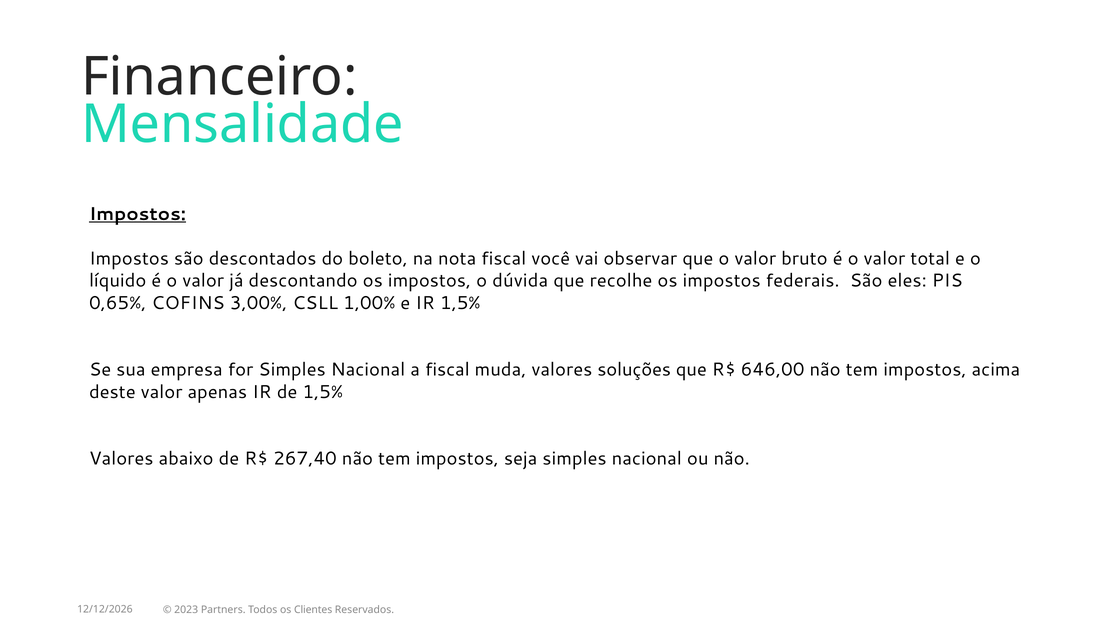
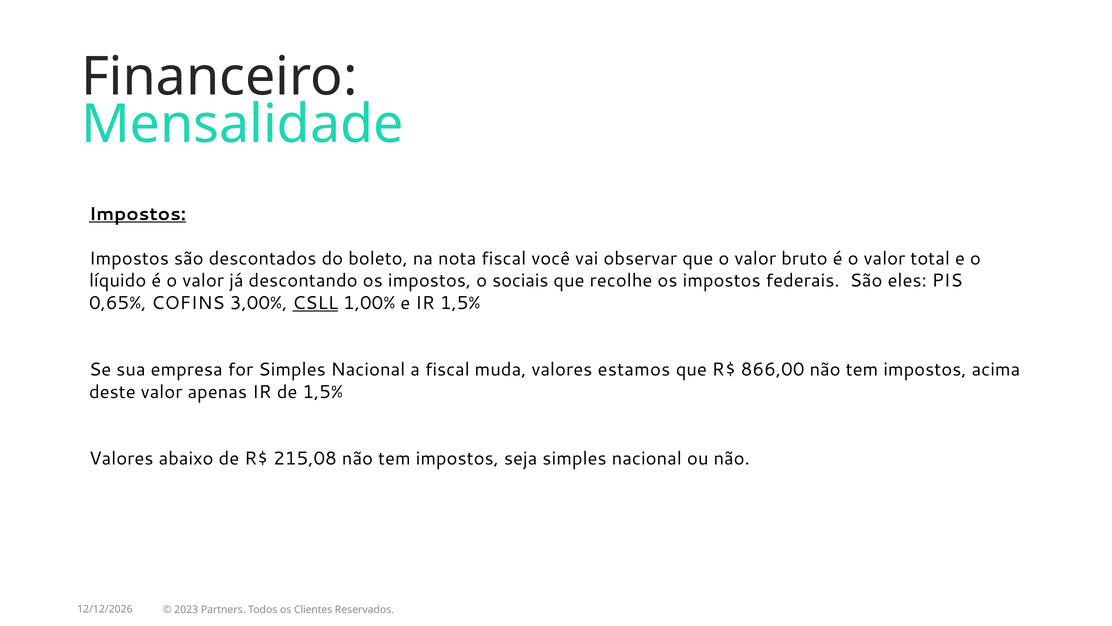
dúvida: dúvida -> sociais
CSLL underline: none -> present
soluções: soluções -> estamos
646,00: 646,00 -> 866,00
267,40: 267,40 -> 215,08
